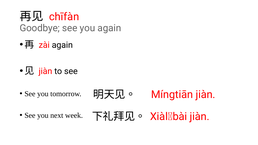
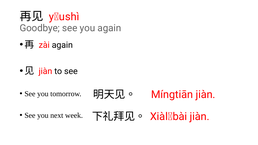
chīfàn: chīfàn -> yǒushì
